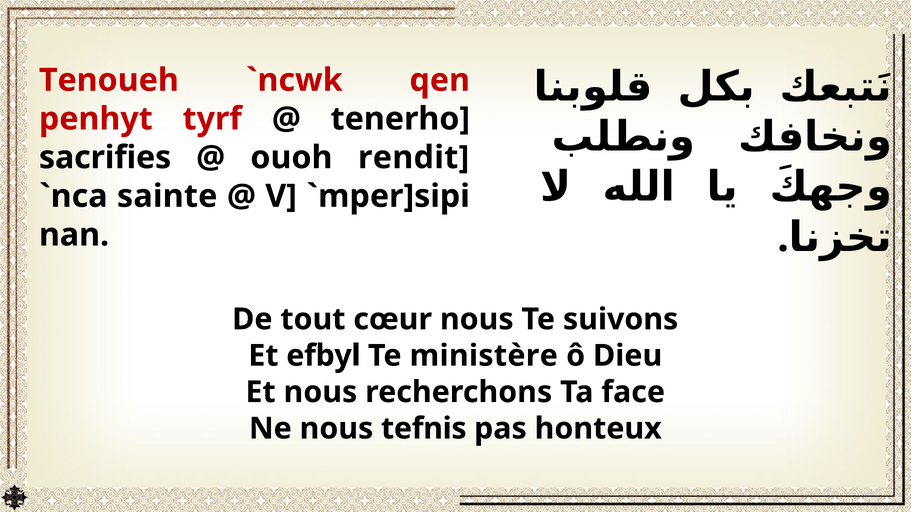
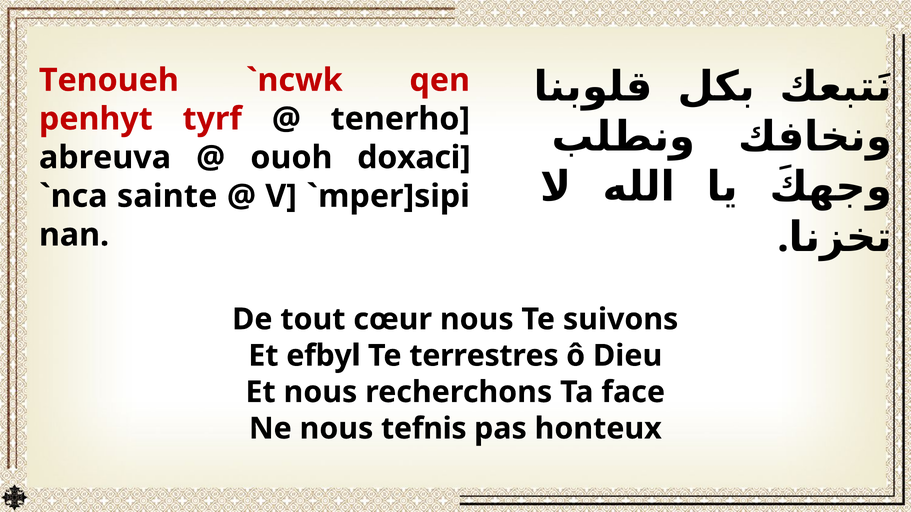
sacrifies: sacrifies -> abreuva
rendit: rendit -> doxaci
ministère: ministère -> terrestres
